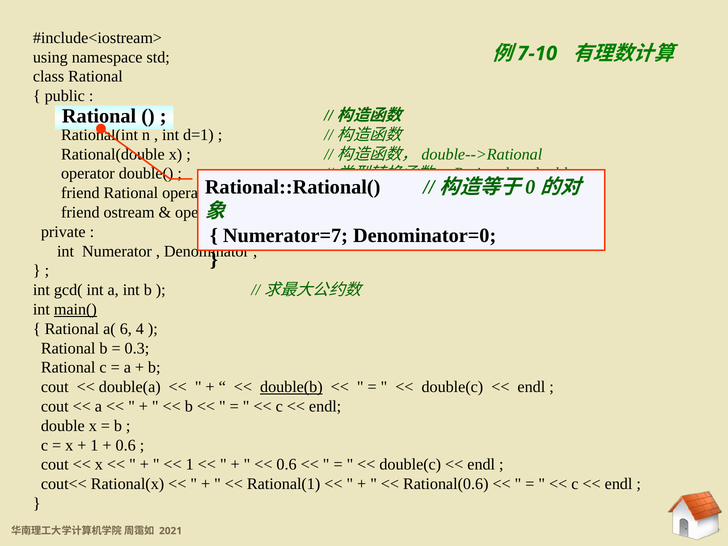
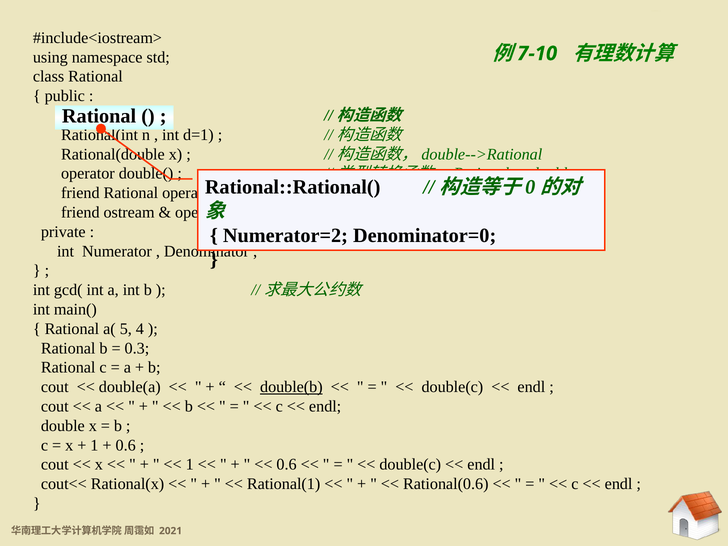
Numerator=7: Numerator=7 -> Numerator=2
main( underline: present -> none
6: 6 -> 5
